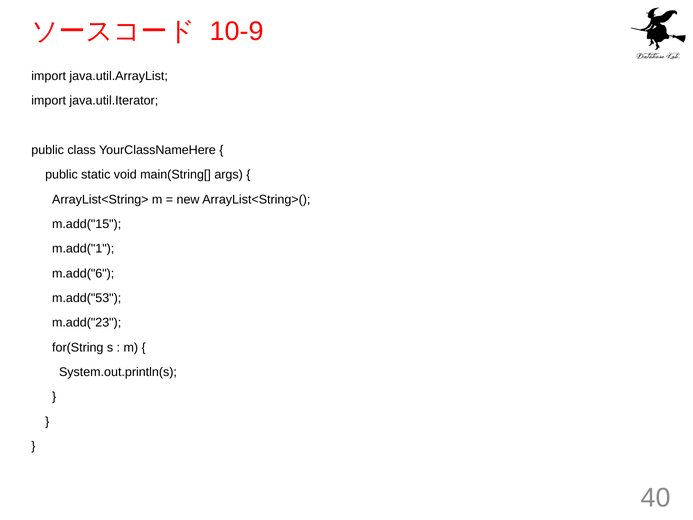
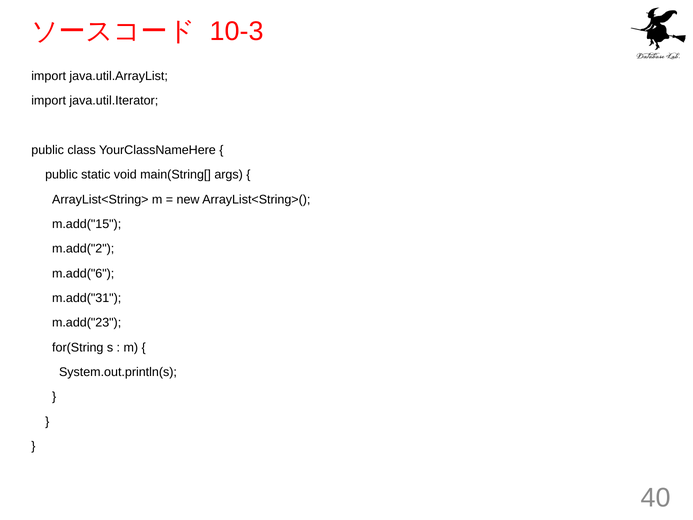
10-9: 10-9 -> 10-3
m.add("1: m.add("1 -> m.add("2
m.add("53: m.add("53 -> m.add("31
